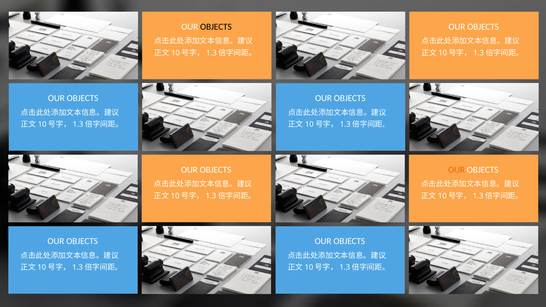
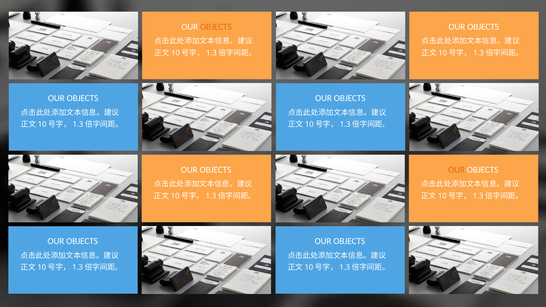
OBJECTS at (216, 27) colour: black -> orange
